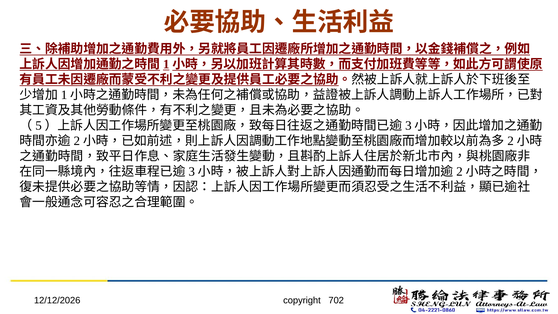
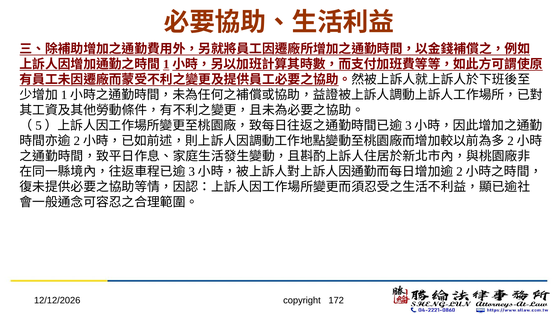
702: 702 -> 172
